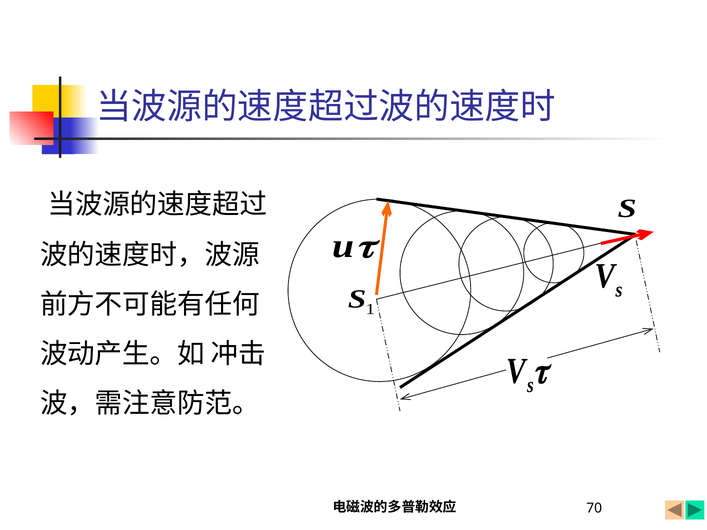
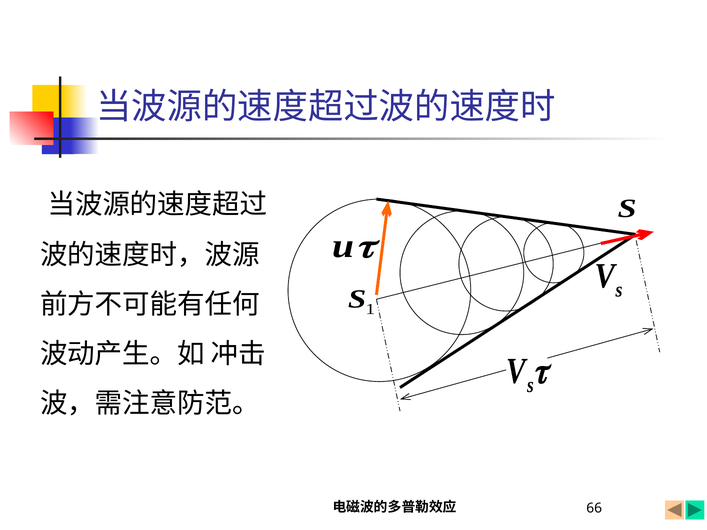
70: 70 -> 66
